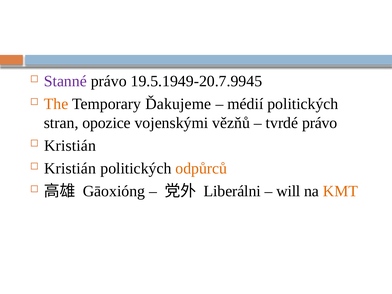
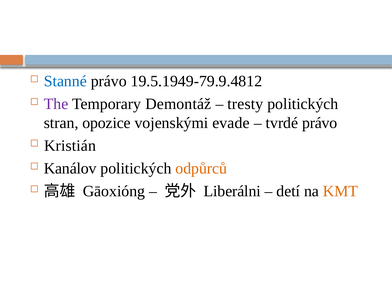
Stanné colour: purple -> blue
19.5.1949-20.7.9945: 19.5.1949-20.7.9945 -> 19.5.1949-79.9.4812
The colour: orange -> purple
Ďakujeme: Ďakujeme -> Demontáž
médií: médií -> tresty
vězňů: vězňů -> evade
Kristián at (70, 168): Kristián -> Kanálov
will: will -> detí
